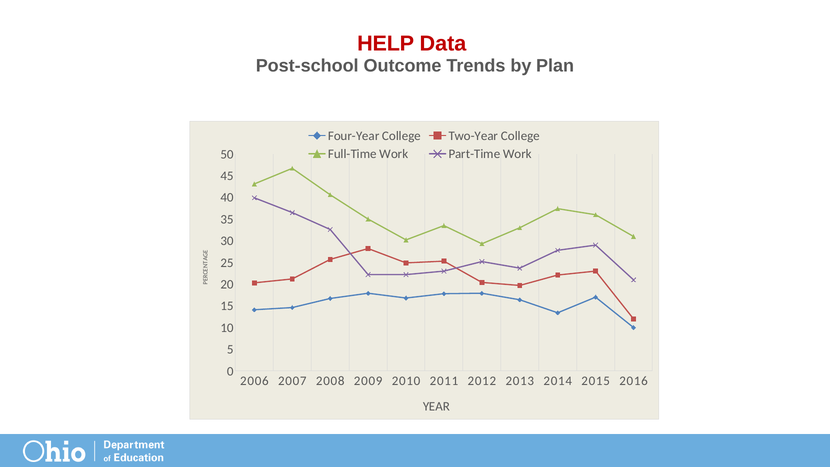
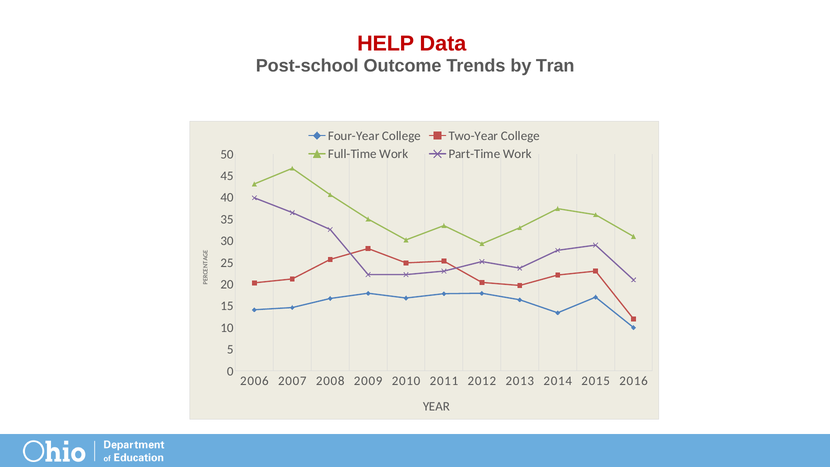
Plan: Plan -> Tran
